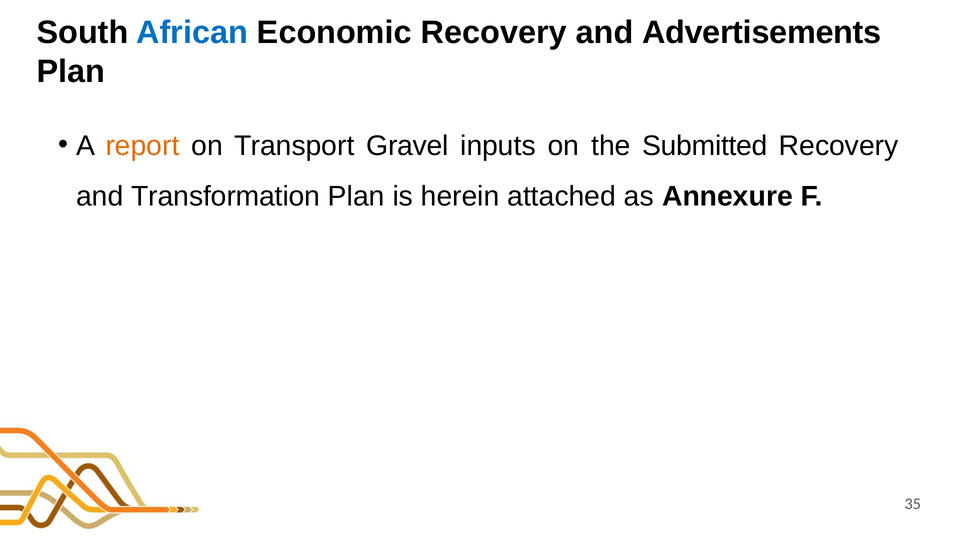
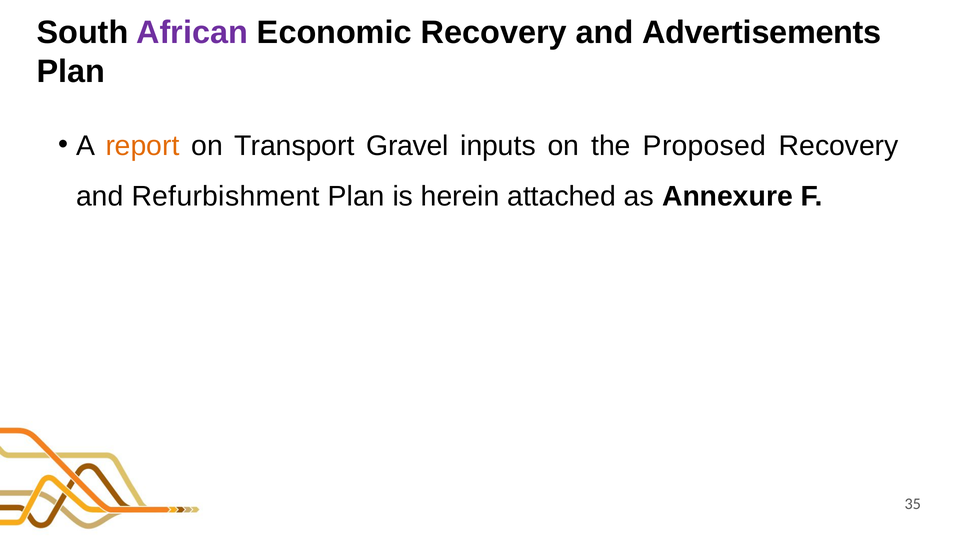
African colour: blue -> purple
Submitted: Submitted -> Proposed
Transformation: Transformation -> Refurbishment
